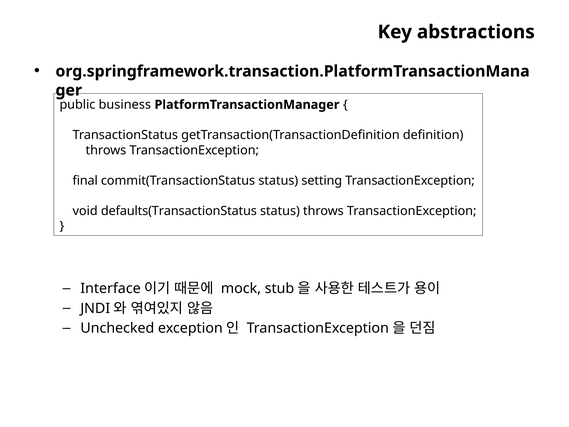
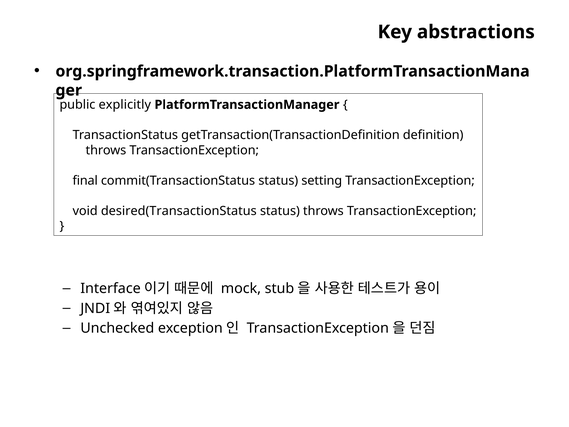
business: business -> explicitly
defaults(TransactionStatus: defaults(TransactionStatus -> desired(TransactionStatus
